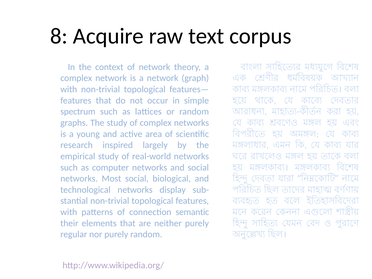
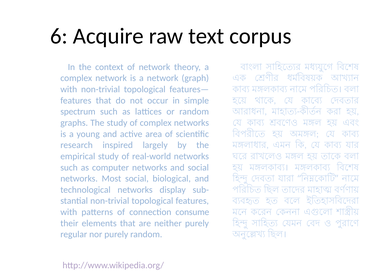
8: 8 -> 6
semantic: semantic -> consume
